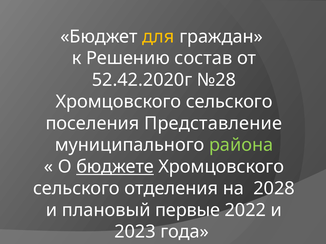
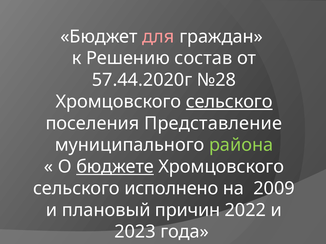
для colour: yellow -> pink
52.42.2020г: 52.42.2020г -> 57.44.2020г
сельского at (229, 102) underline: none -> present
отделения: отделения -> исполнено
2028: 2028 -> 2009
первые: первые -> причин
